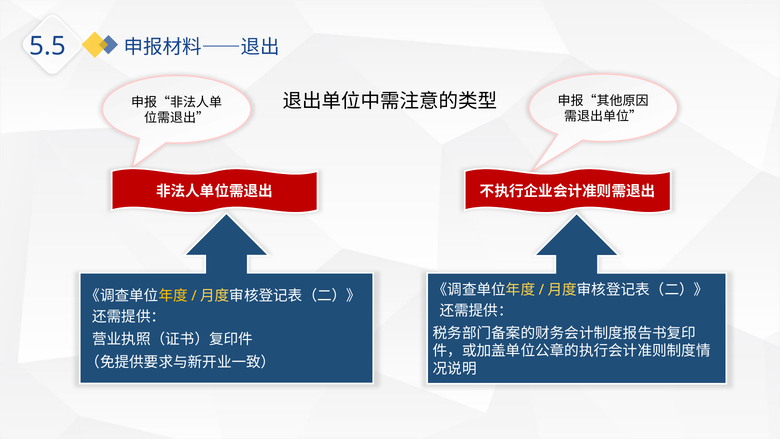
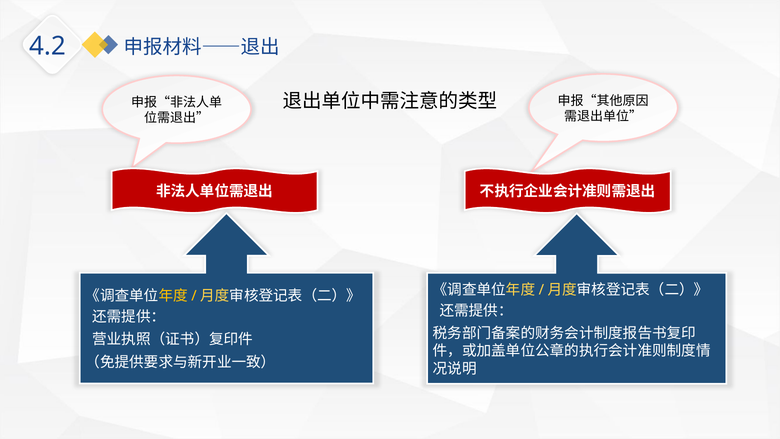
5.5: 5.5 -> 4.2
